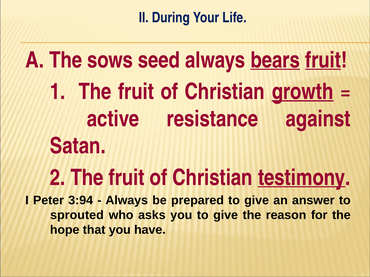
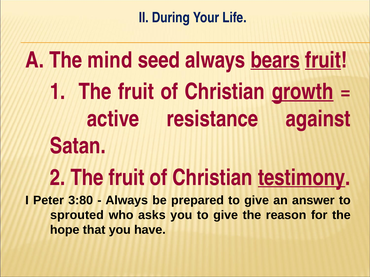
sows: sows -> mind
3:94: 3:94 -> 3:80
